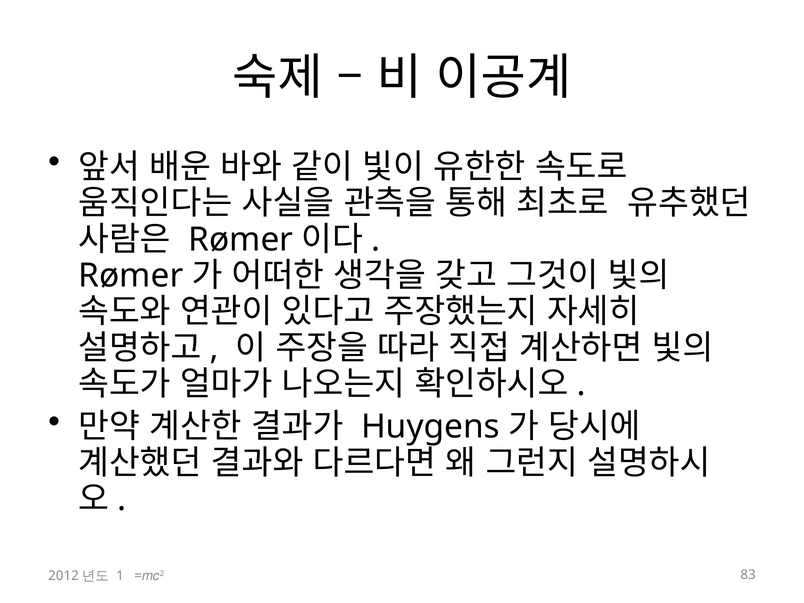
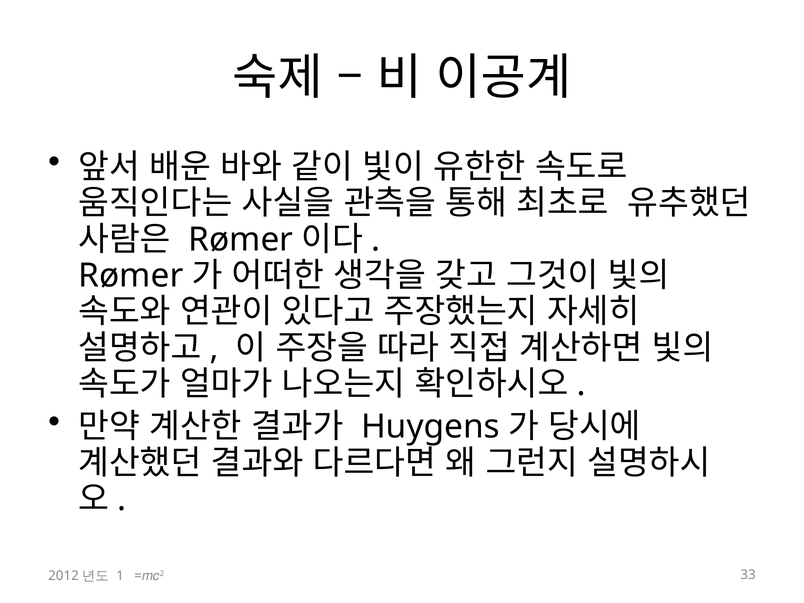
83: 83 -> 33
